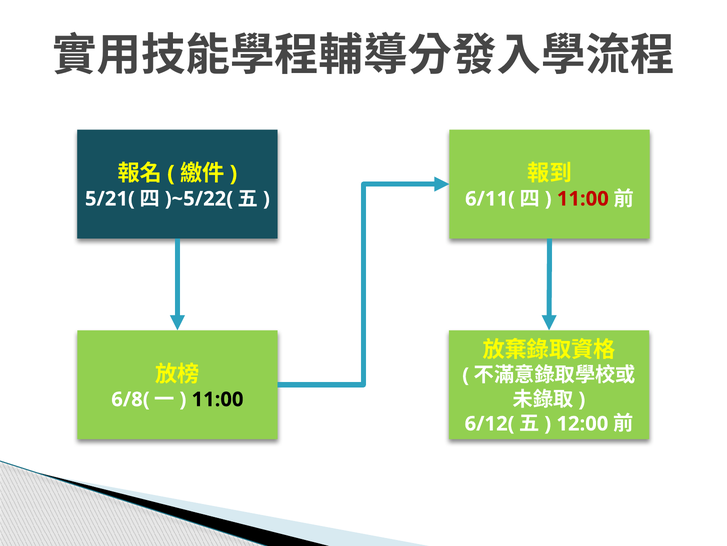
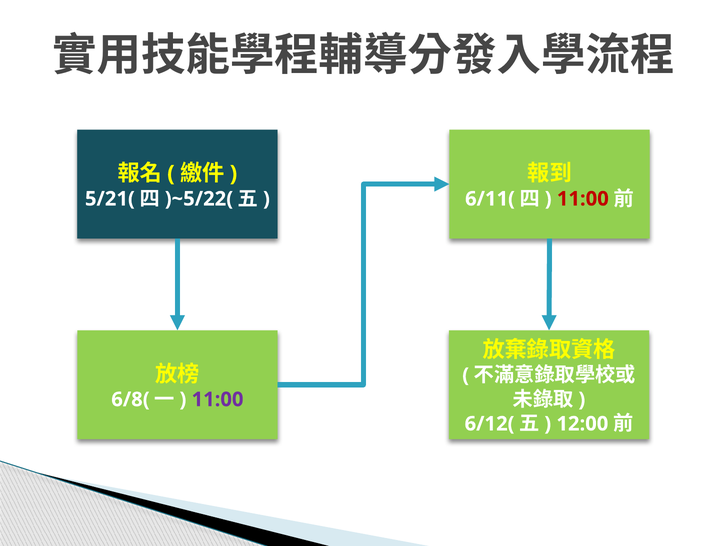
11:00 at (218, 399) colour: black -> purple
